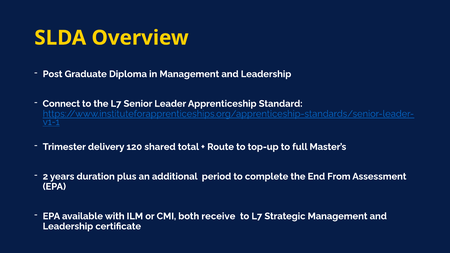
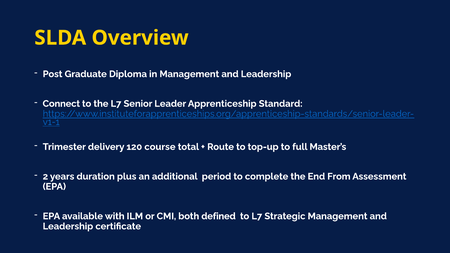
shared: shared -> course
receive: receive -> defined
